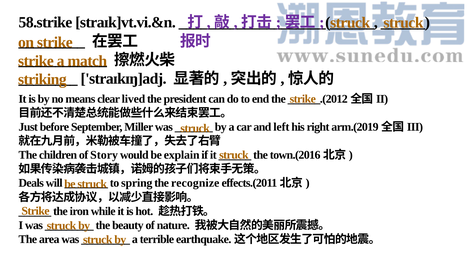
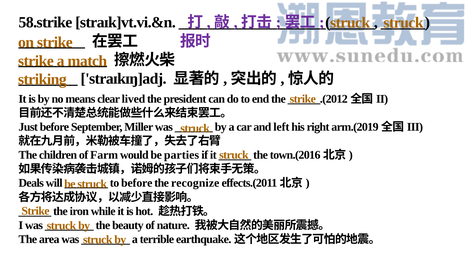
Story: Story -> Farm
explain: explain -> parties
to spring: spring -> before
